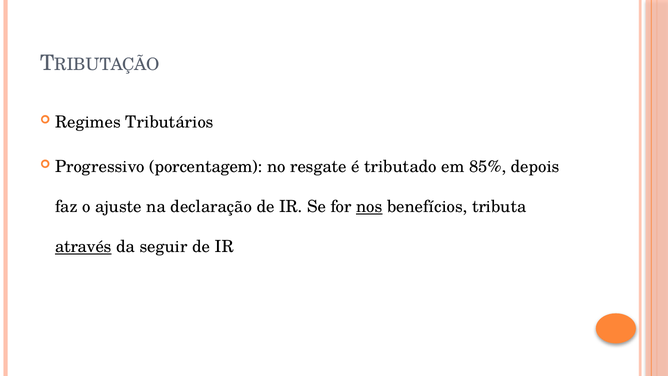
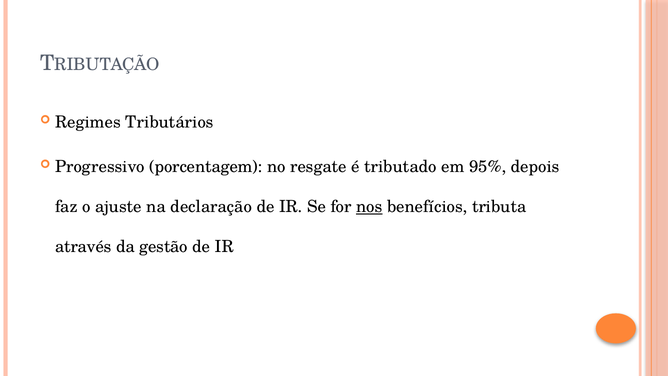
85%: 85% -> 95%
através underline: present -> none
seguir: seguir -> gestão
